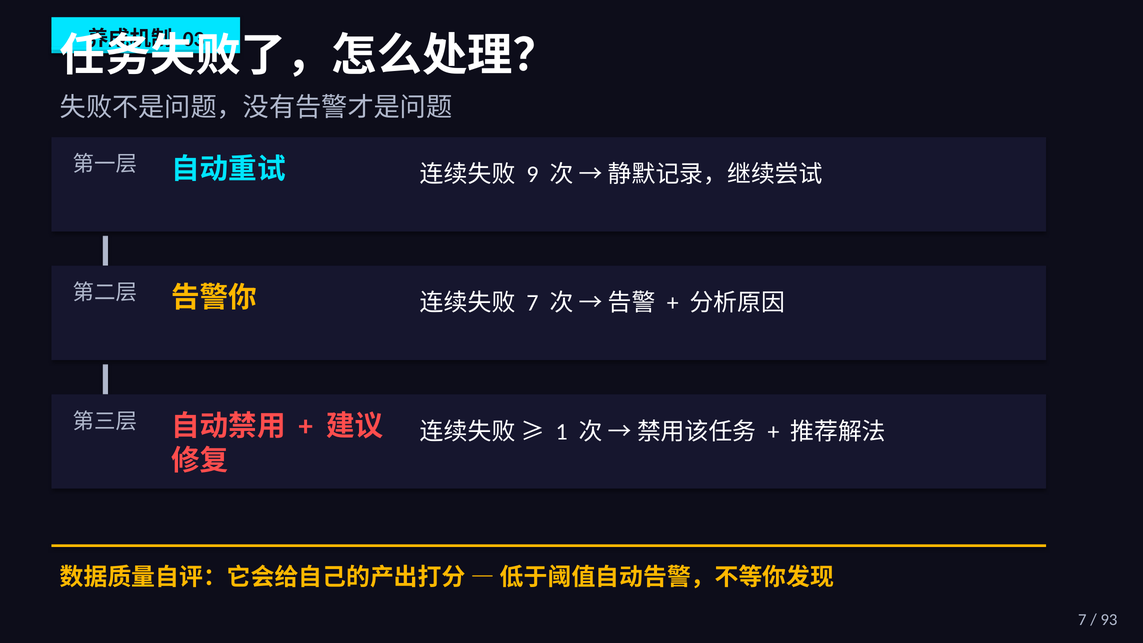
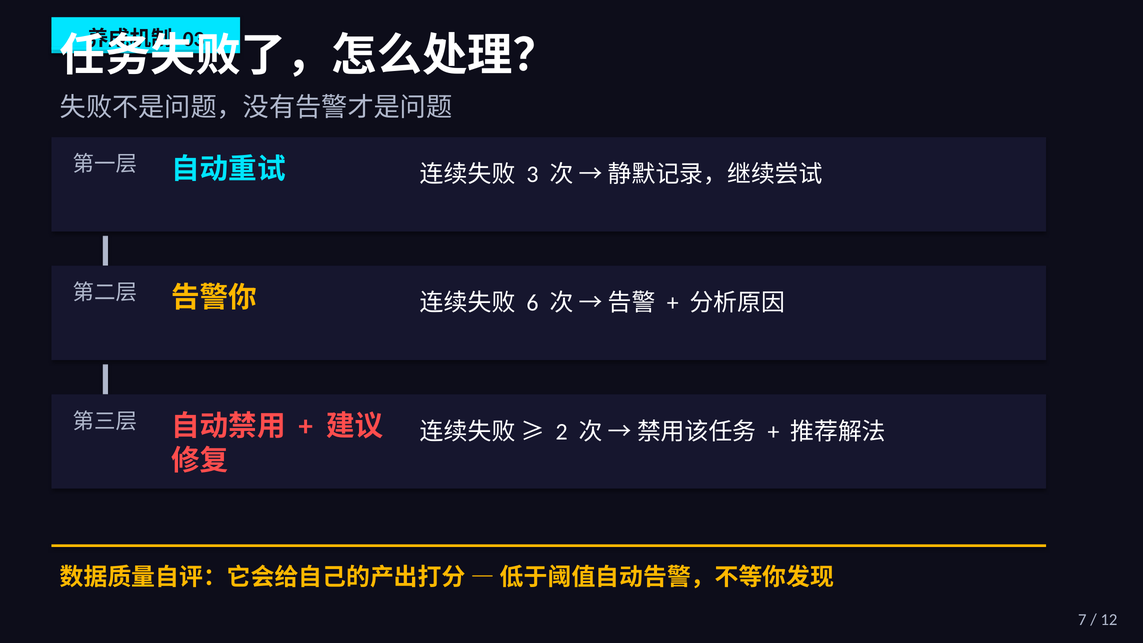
9: 9 -> 3
7 at (532, 303): 7 -> 6
1: 1 -> 2
93: 93 -> 12
